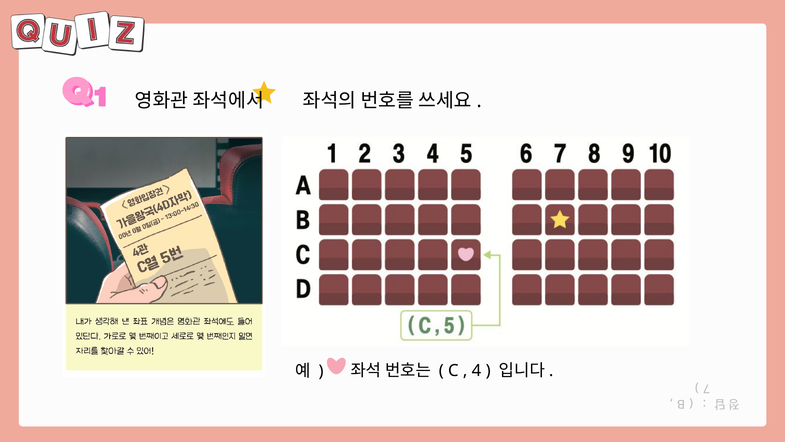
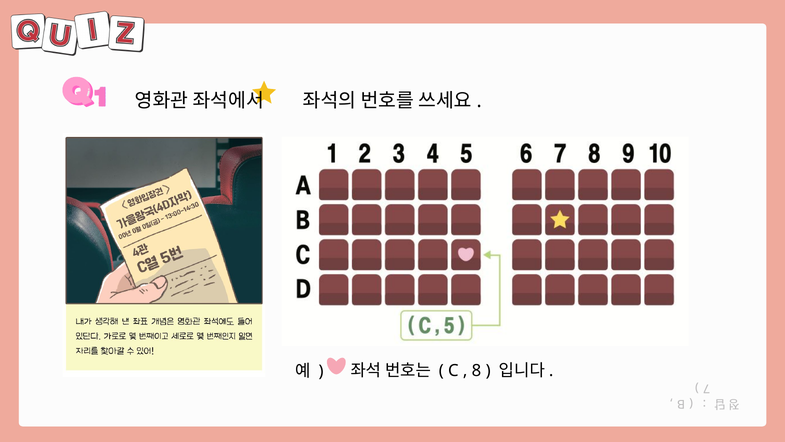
4: 4 -> 8
